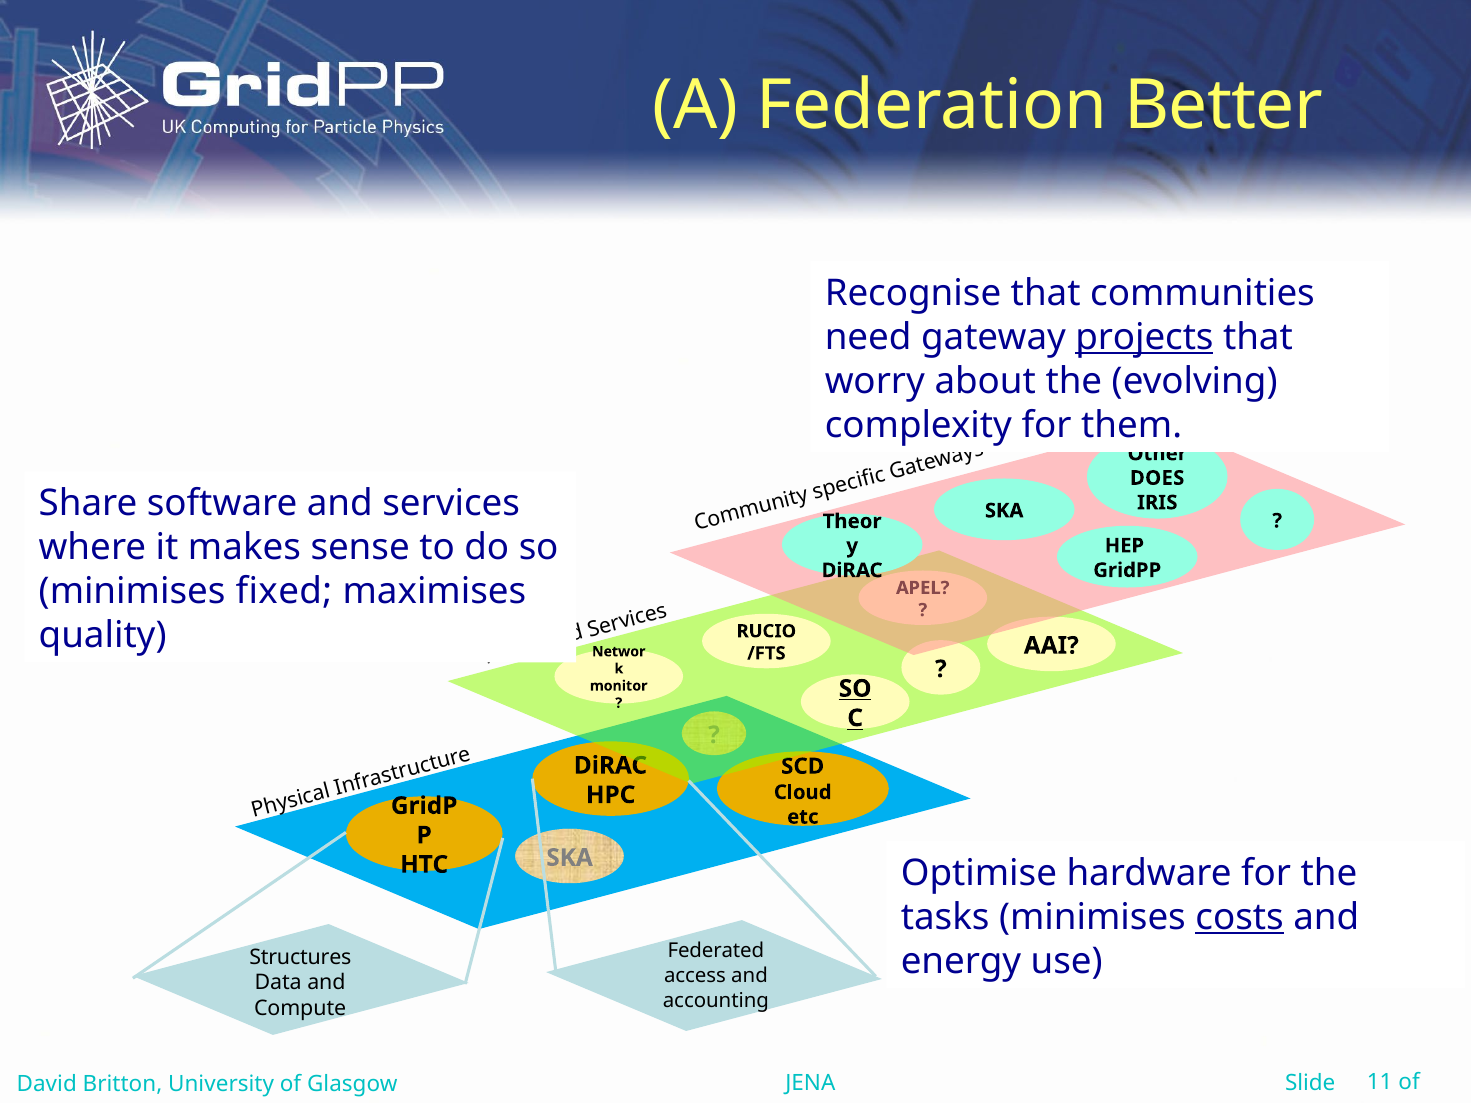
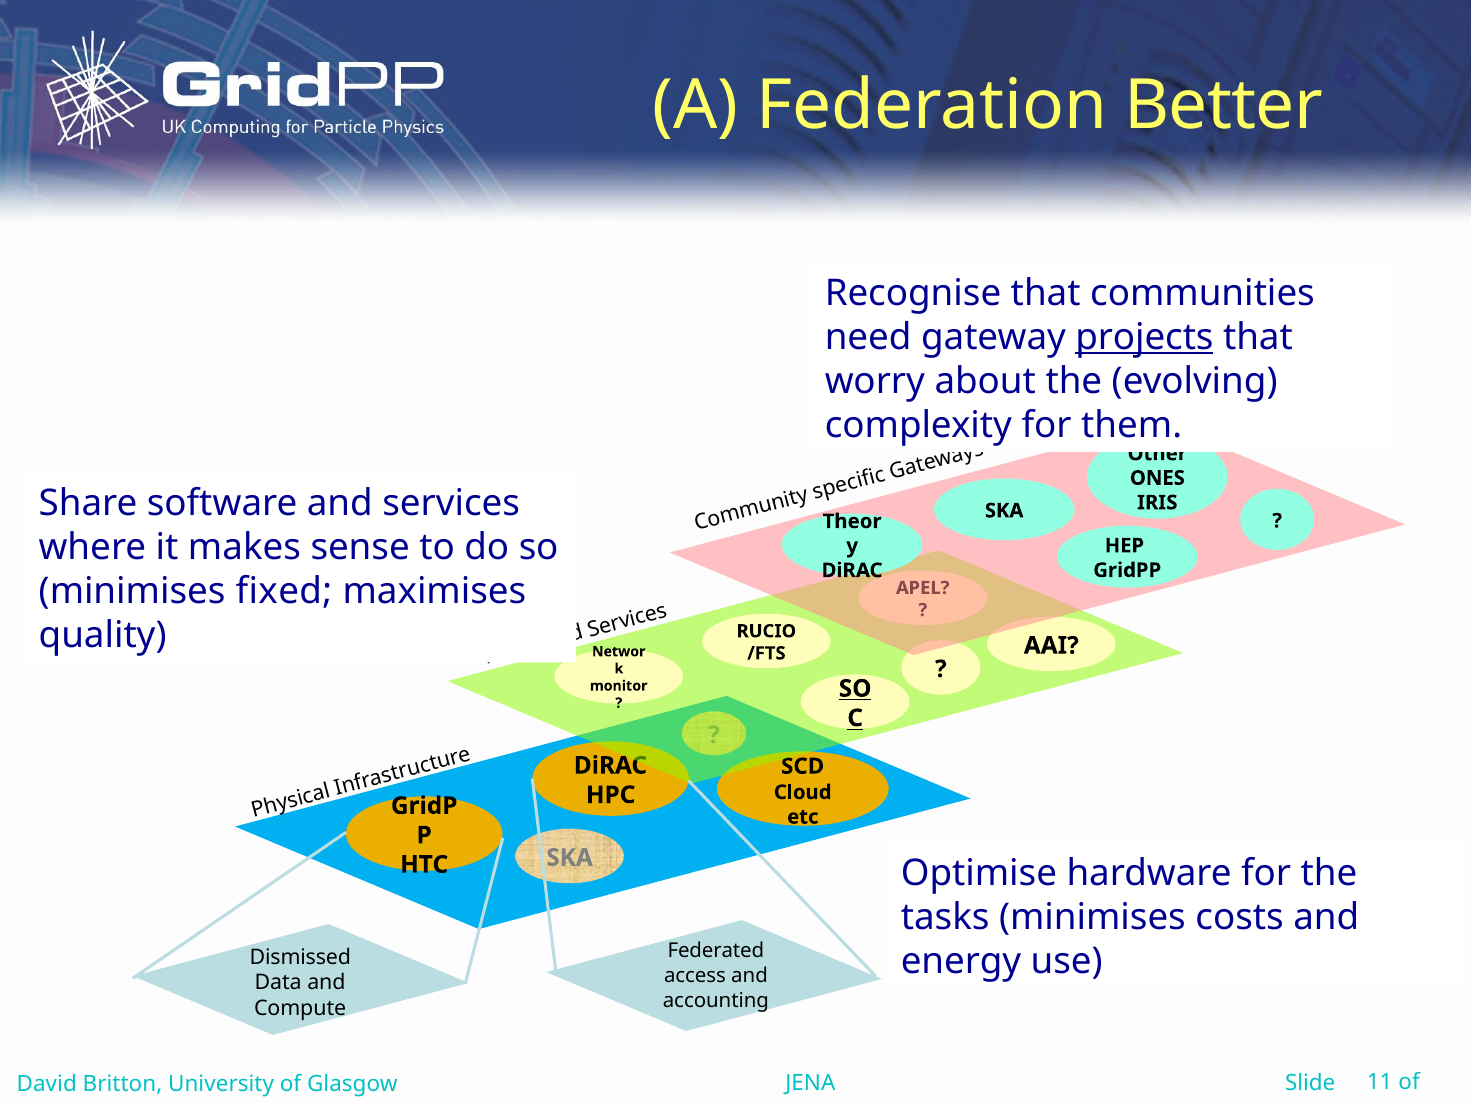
DOES: DOES -> ONES
costs underline: present -> none
Structures: Structures -> Dismissed
